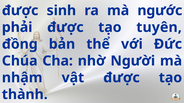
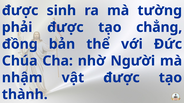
ngước: ngước -> tường
tuyên: tuyên -> chẳng
